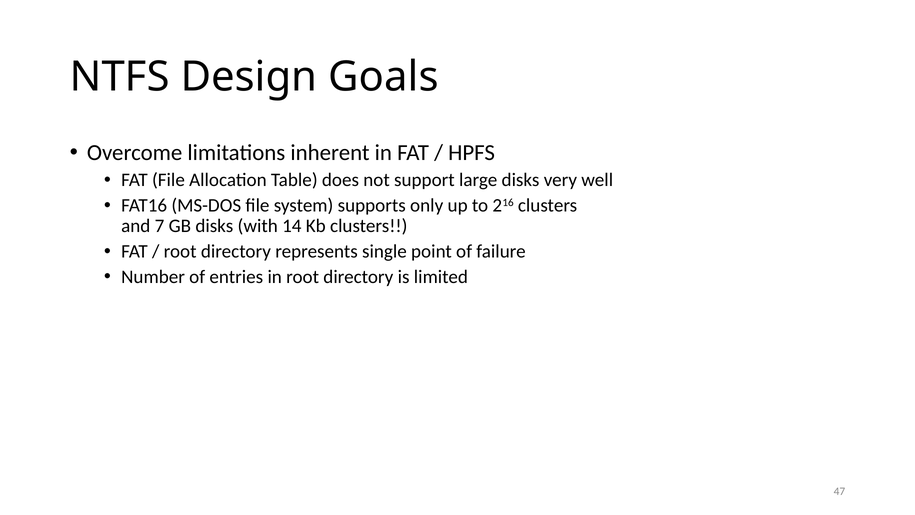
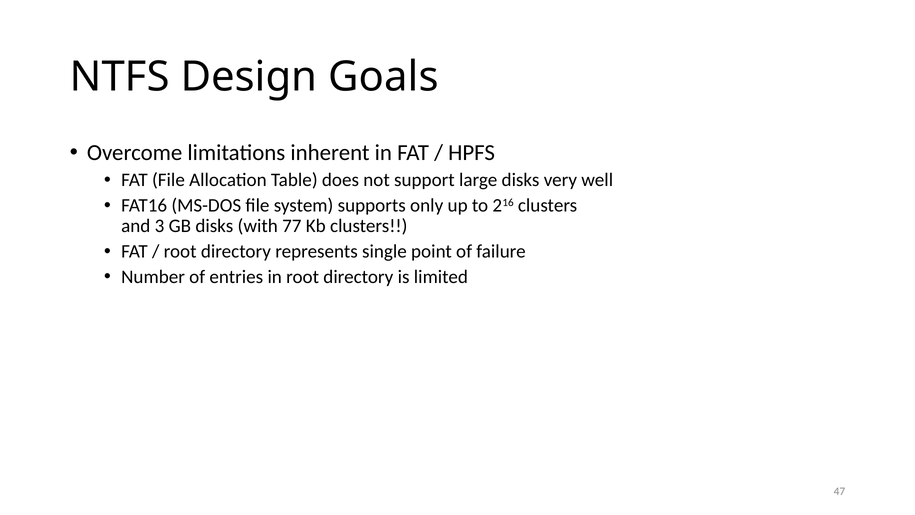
7: 7 -> 3
14: 14 -> 77
